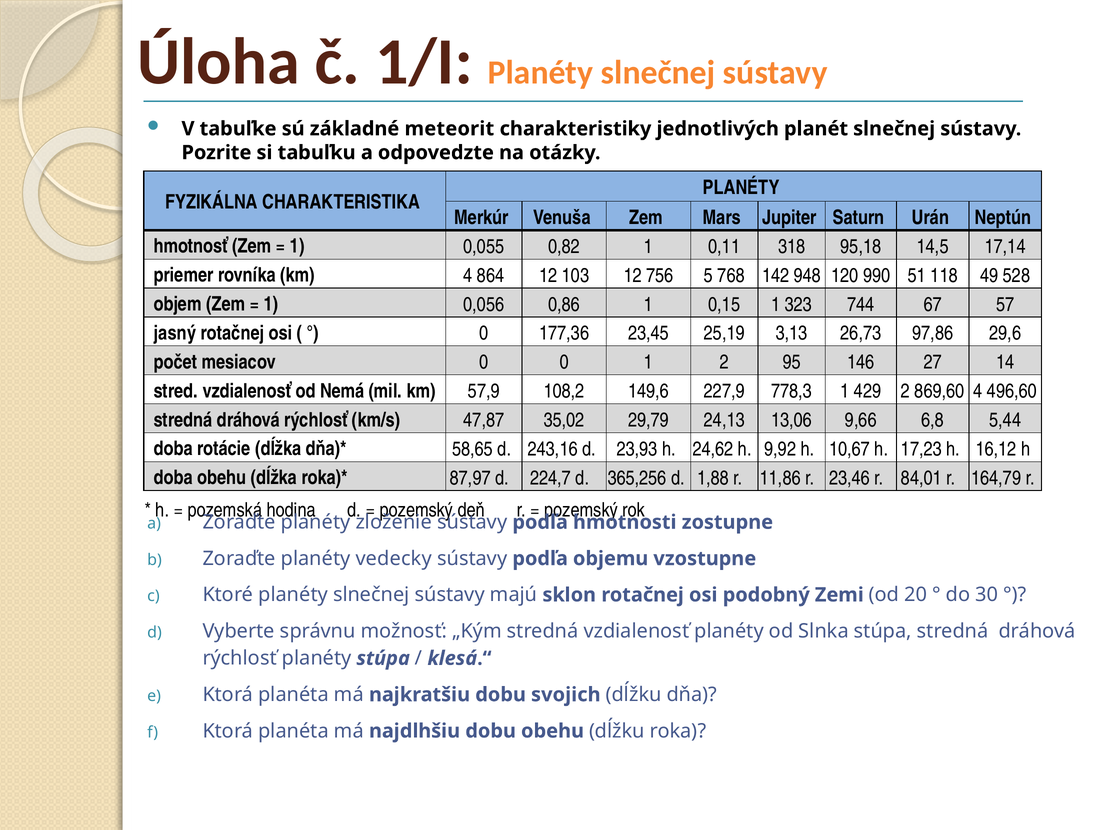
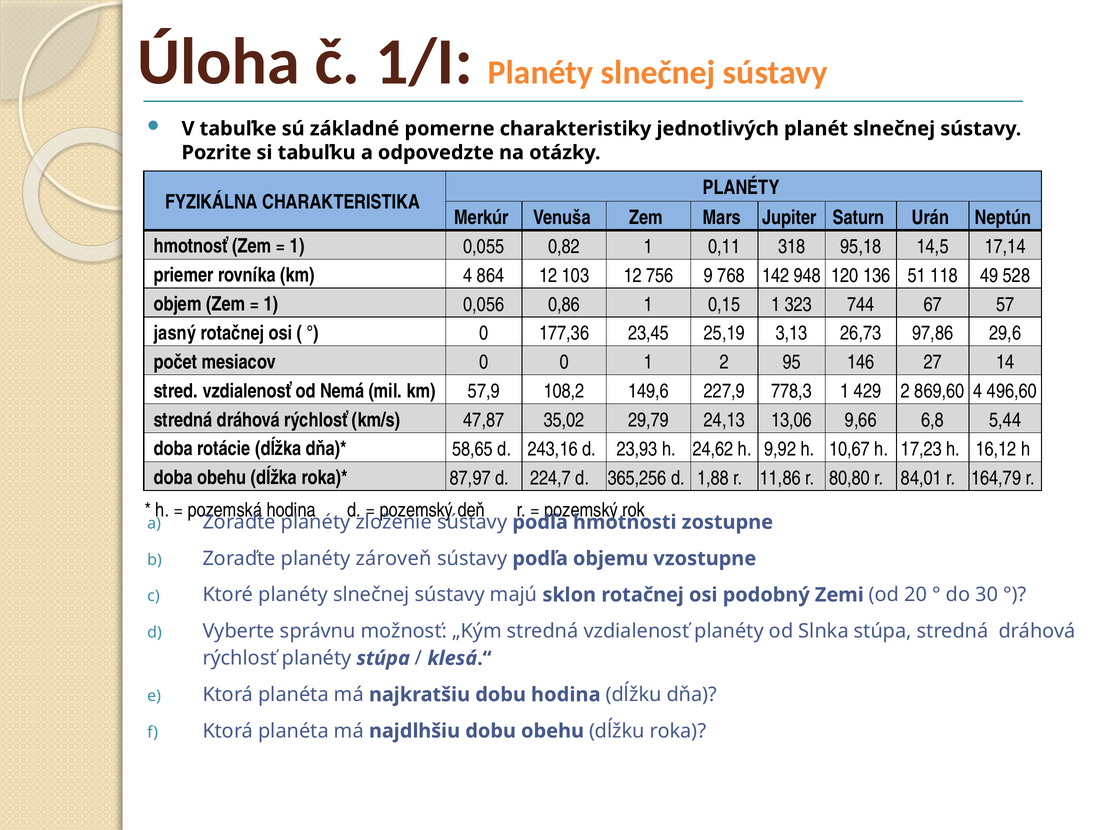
meteorit: meteorit -> pomerne
5: 5 -> 9
990: 990 -> 136
23,46: 23,46 -> 80,80
vedecky: vedecky -> zároveň
dobu svojich: svojich -> hodina
